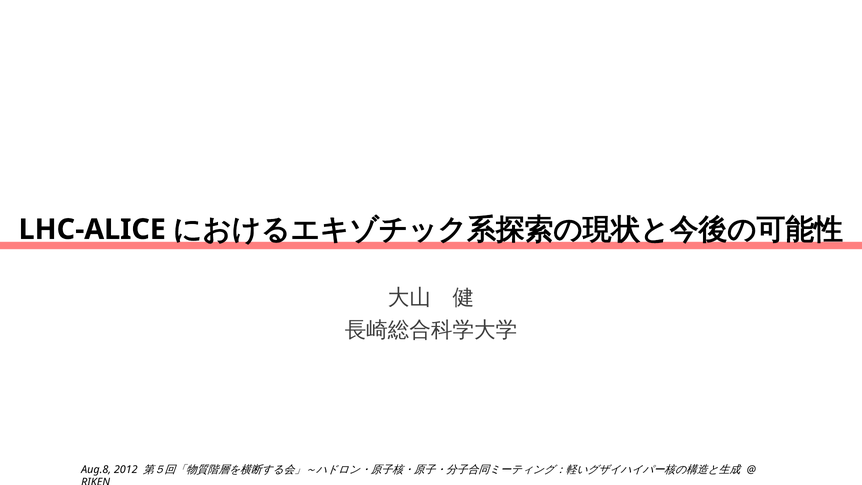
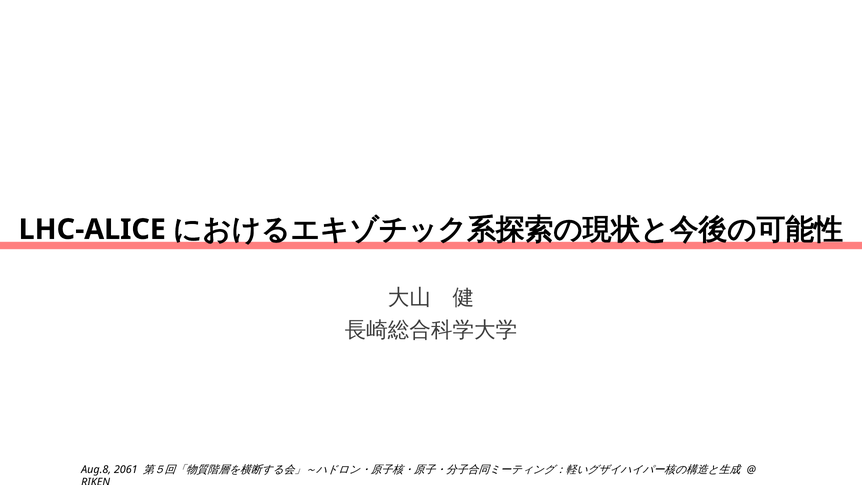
2012: 2012 -> 2061
